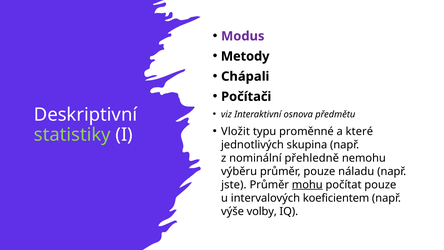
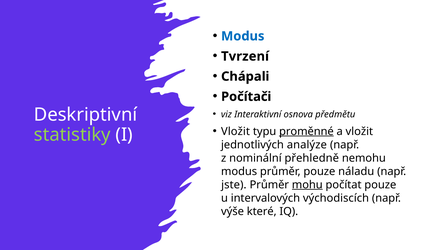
Modus at (243, 36) colour: purple -> blue
Metody: Metody -> Tvrzení
proměnné underline: none -> present
a které: které -> vložit
skupina: skupina -> analýze
výběru at (239, 171): výběru -> modus
koeficientem: koeficientem -> východiscích
volby: volby -> které
